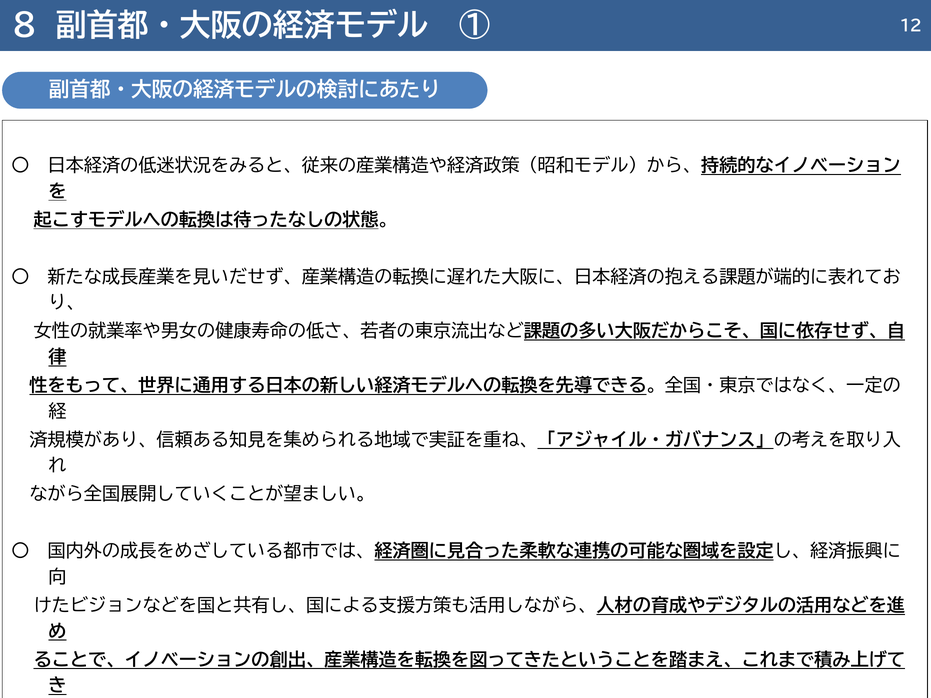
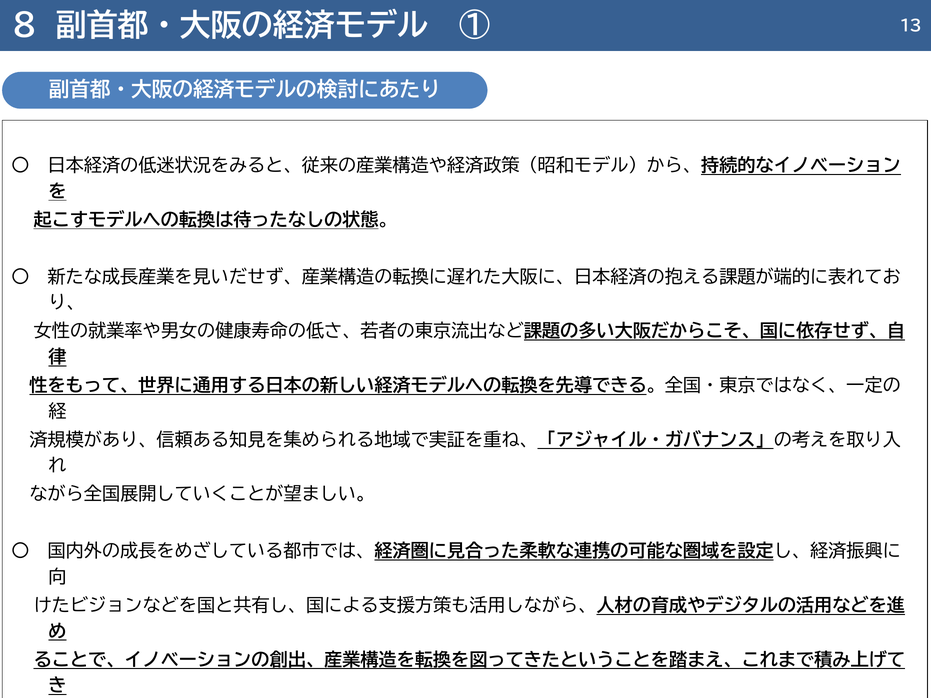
12: 12 -> 13
